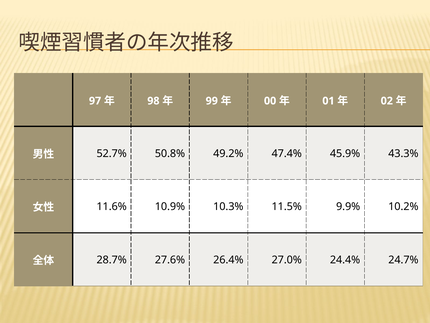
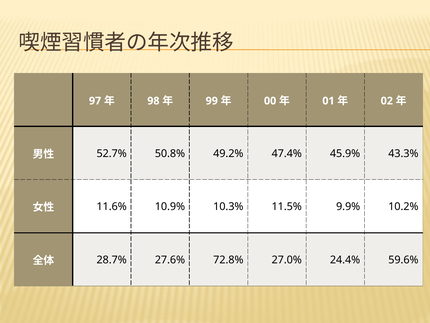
26.4%: 26.4% -> 72.8%
24.7%: 24.7% -> 59.6%
